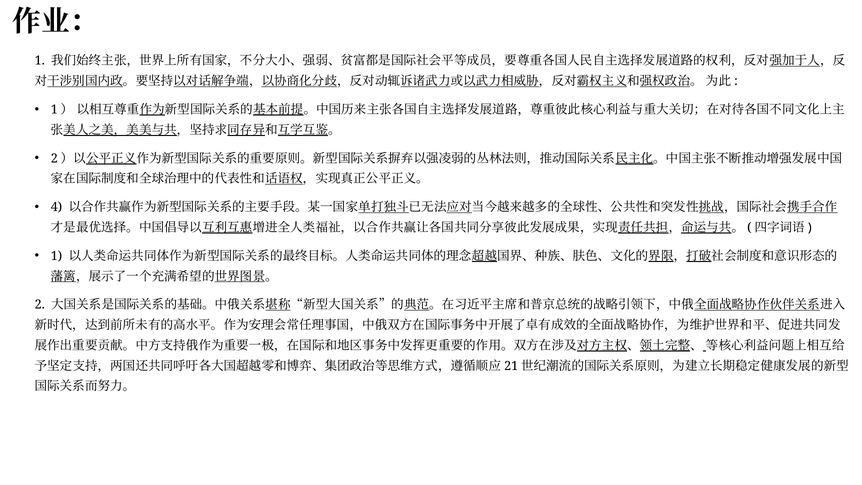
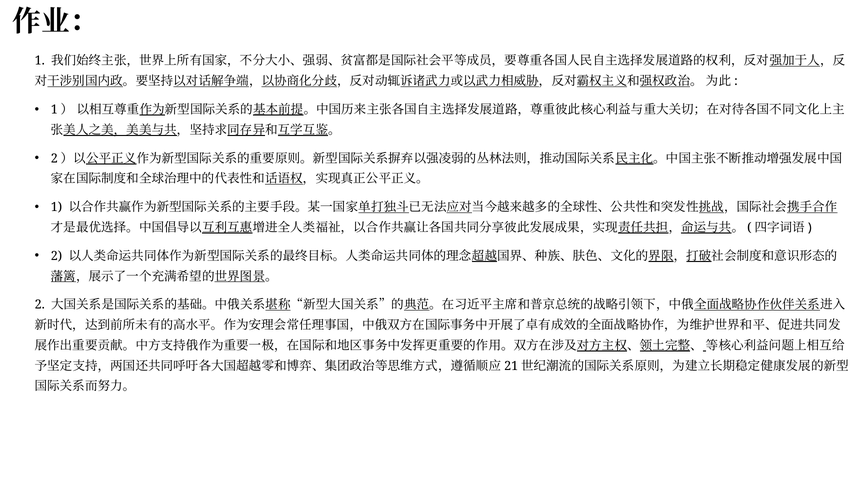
4 at (57, 207): 4 -> 1
1 at (57, 256): 1 -> 2
